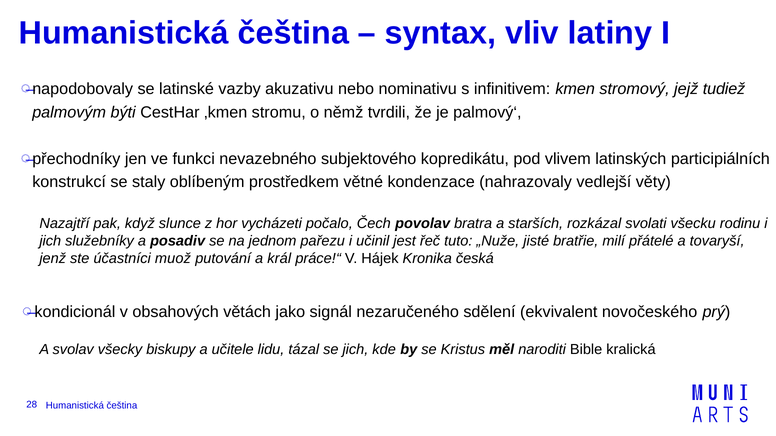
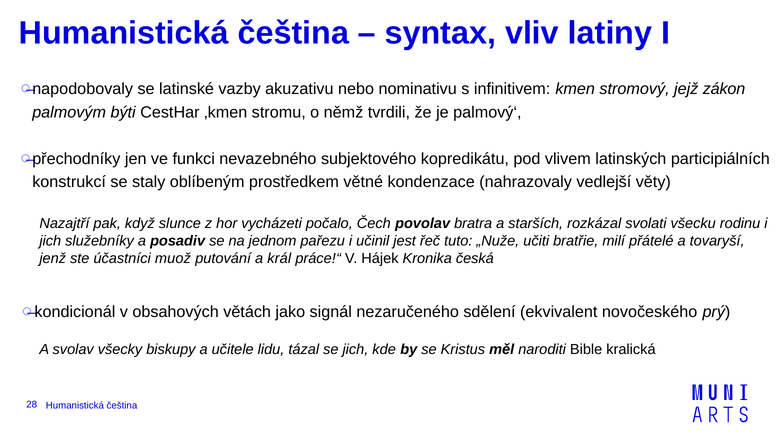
tudiež: tudiež -> zákon
jisté: jisté -> učiti
